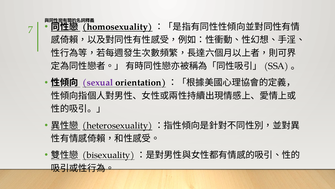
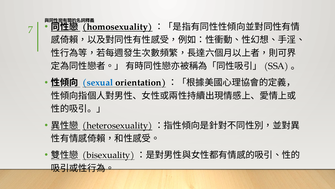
sexual colour: purple -> blue
